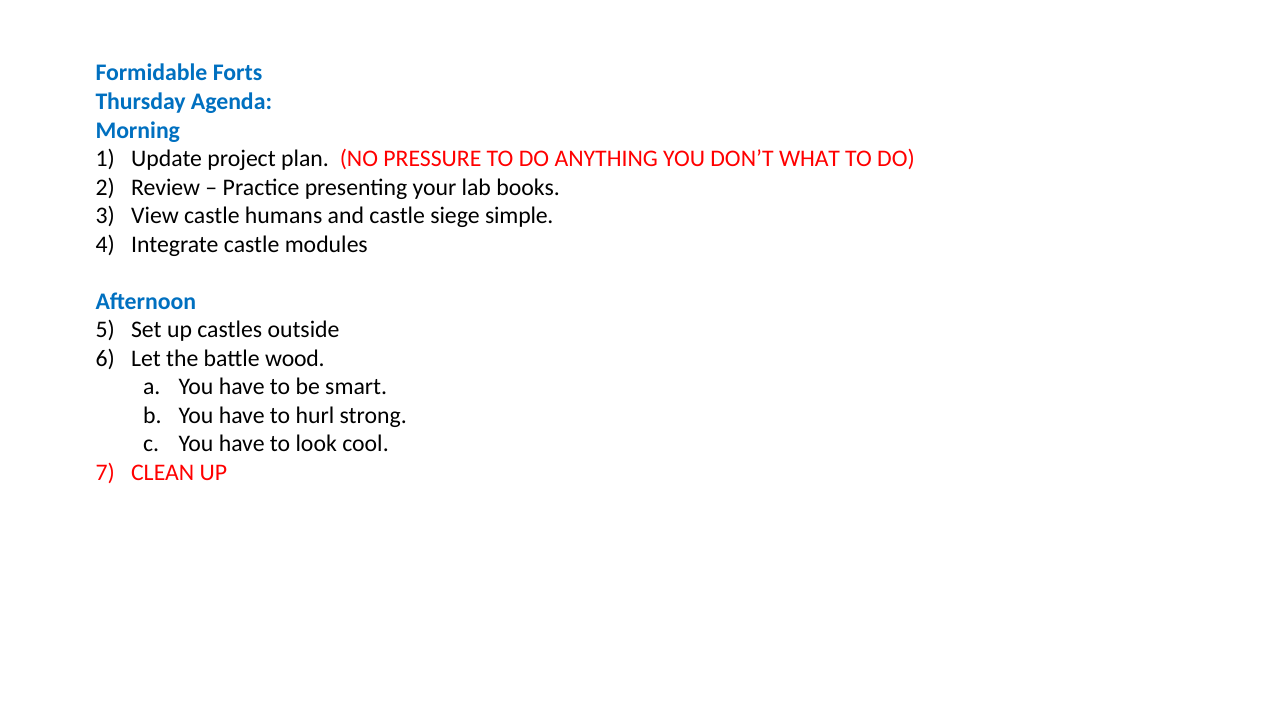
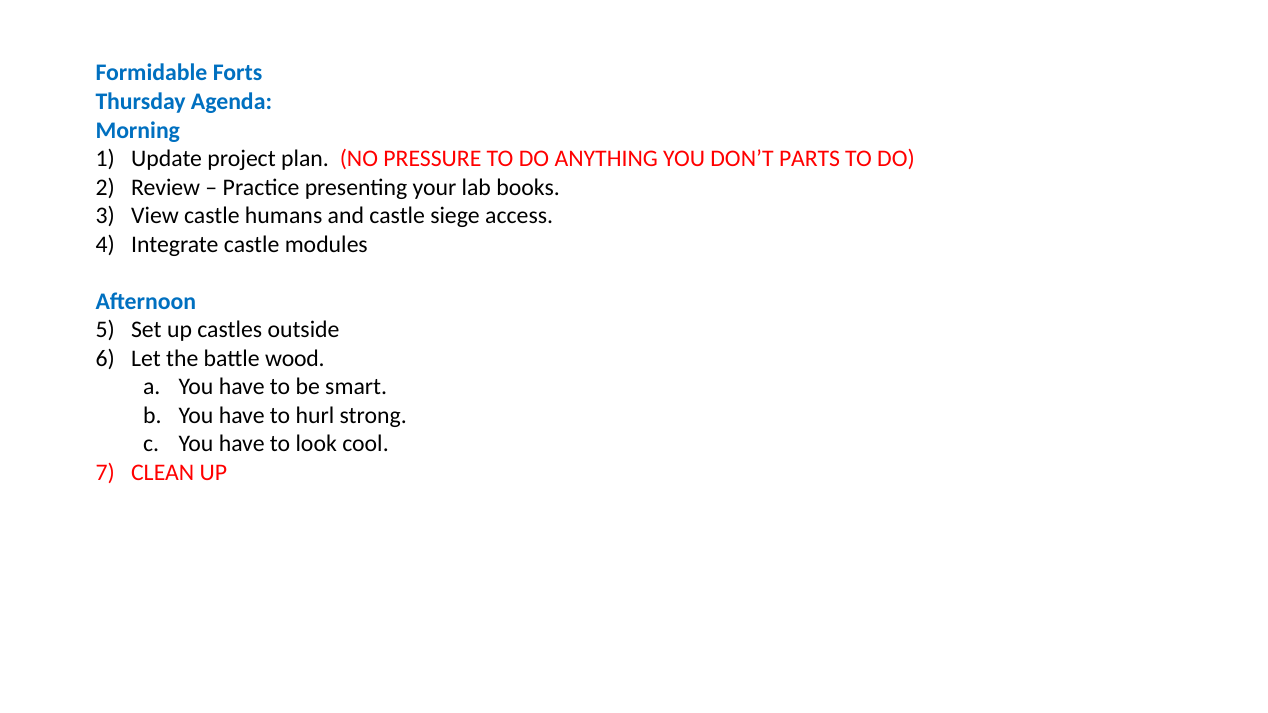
WHAT: WHAT -> PARTS
simple: simple -> access
